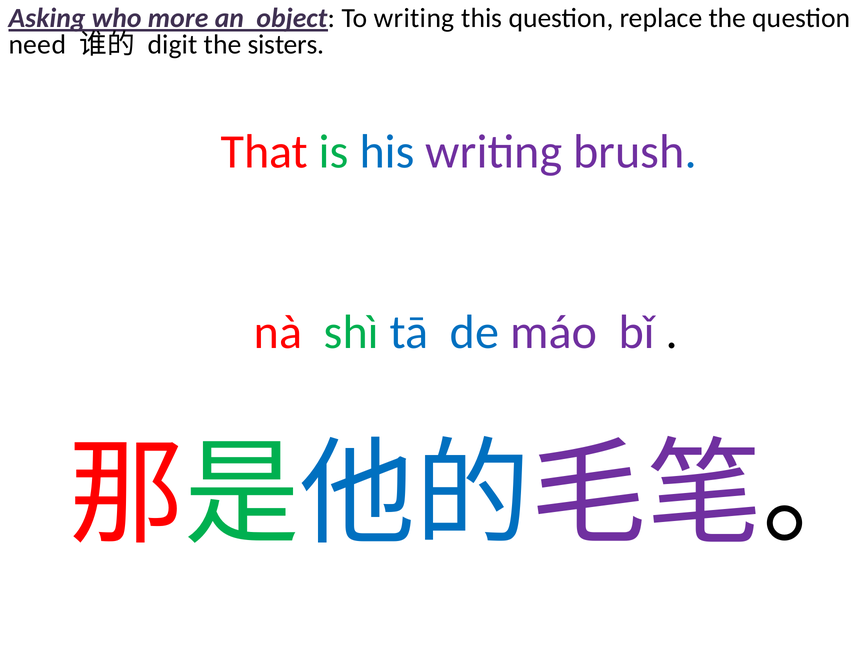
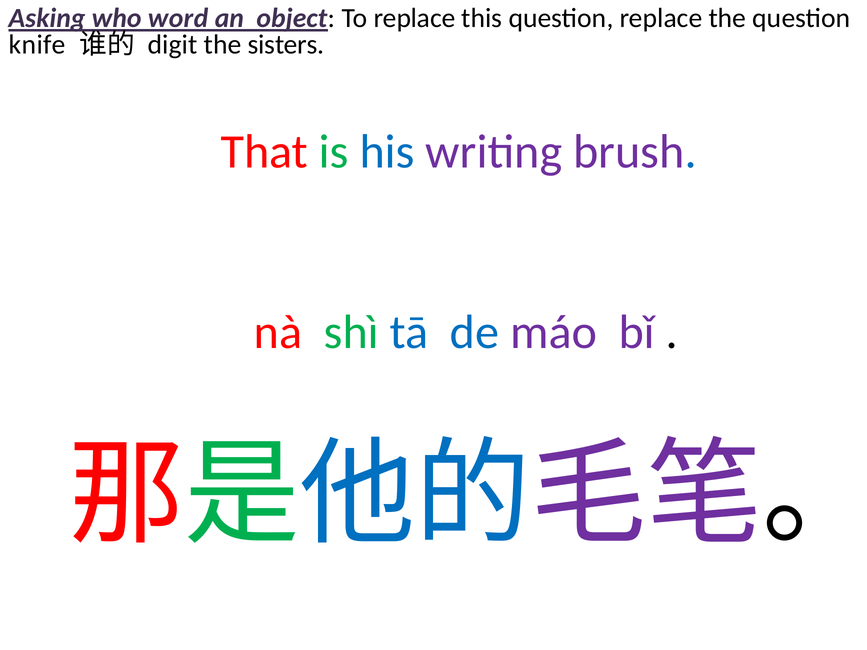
more: more -> word
To writing: writing -> replace
need: need -> knife
